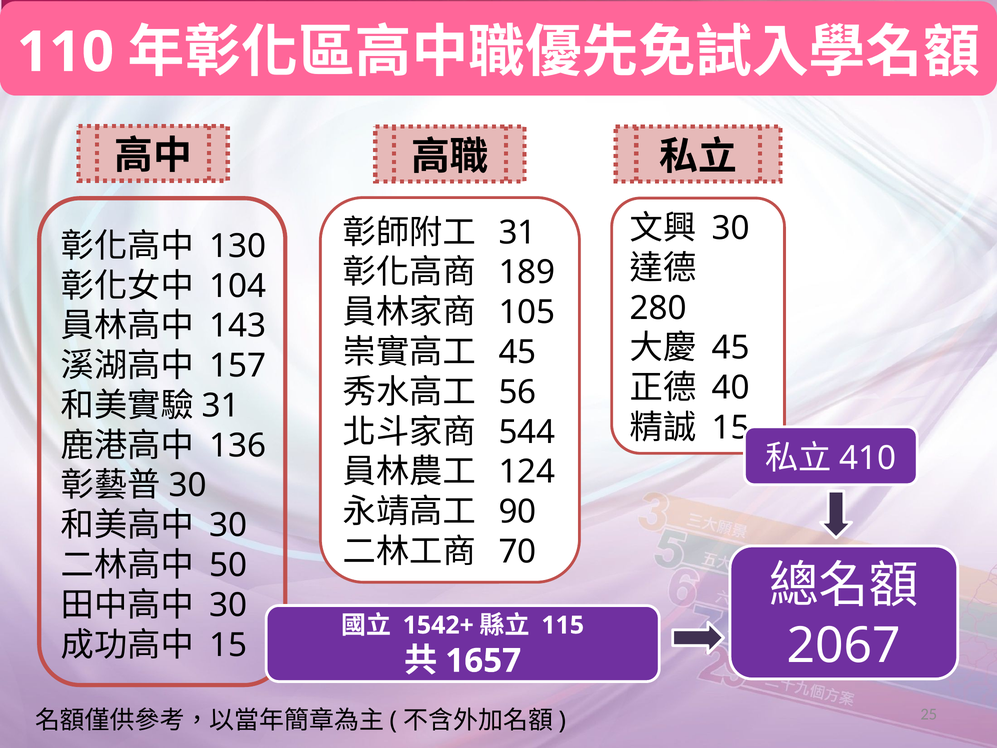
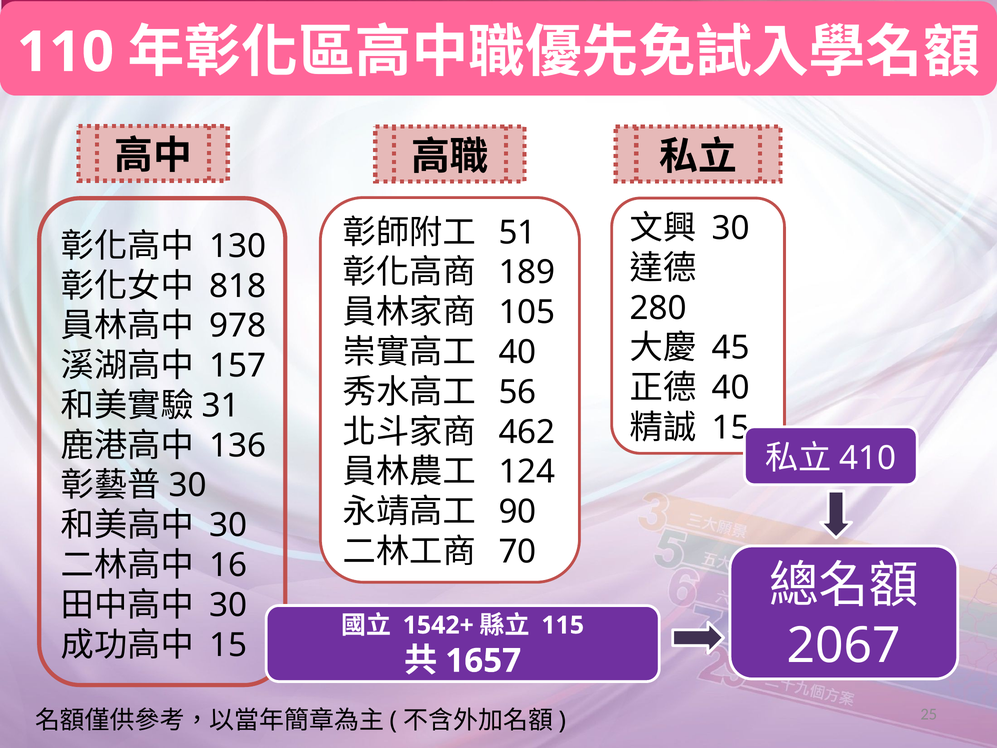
31 at (517, 233): 31 -> 51
104: 104 -> 818
143: 143 -> 978
45 at (517, 352): 45 -> 40
544: 544 -> 462
50: 50 -> 16
